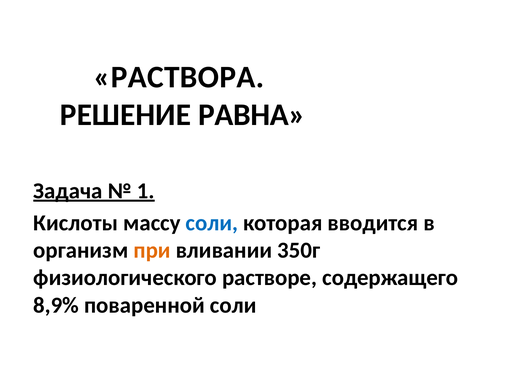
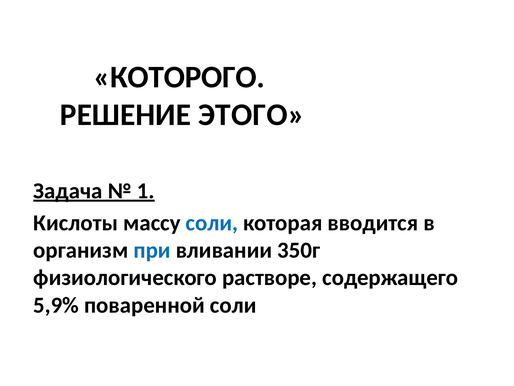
РАСТВОРА: РАСТВОРА -> КОТОРОГО
РАВНА: РАВНА -> ЭТОГО
при colour: orange -> blue
8,9%: 8,9% -> 5,9%
